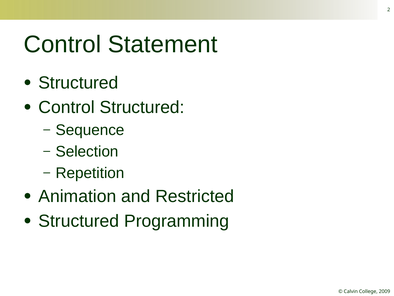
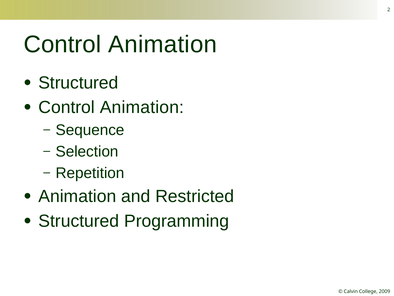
Statement at (163, 44): Statement -> Animation
Structured at (142, 107): Structured -> Animation
